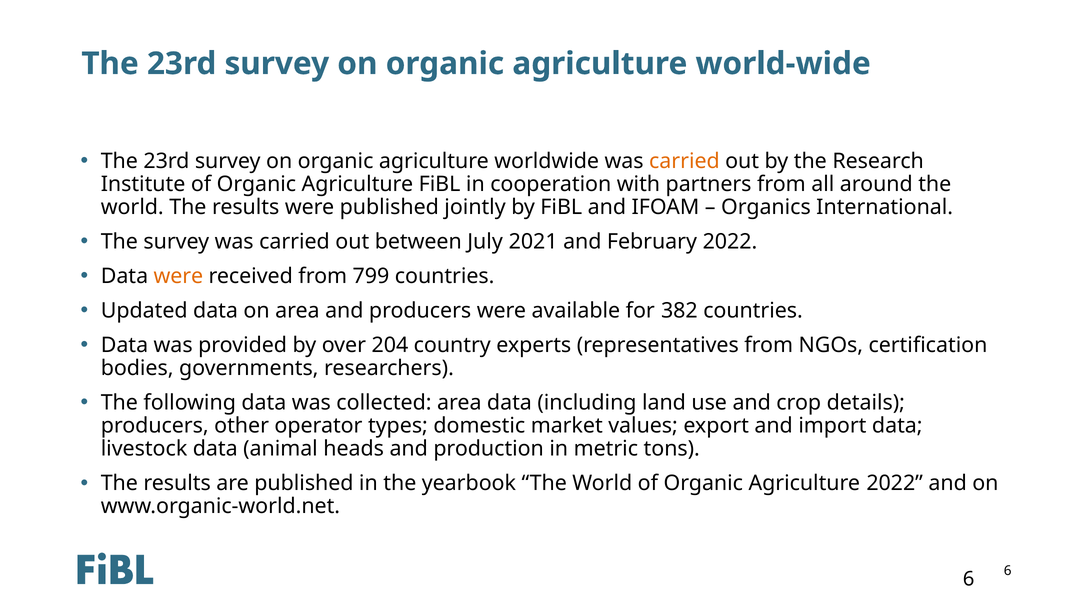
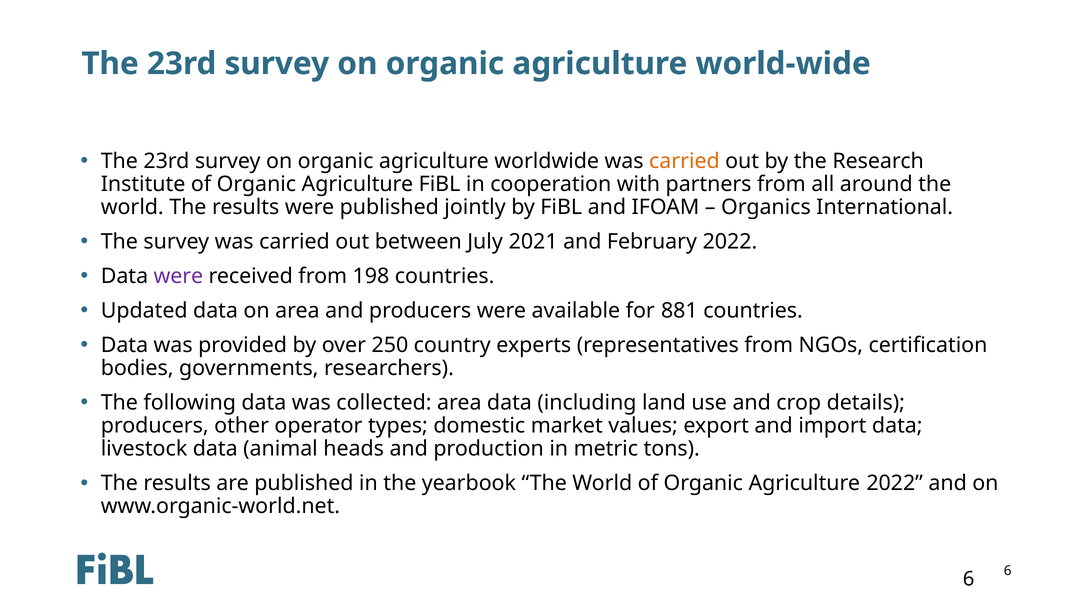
were at (178, 276) colour: orange -> purple
799: 799 -> 198
382: 382 -> 881
204: 204 -> 250
